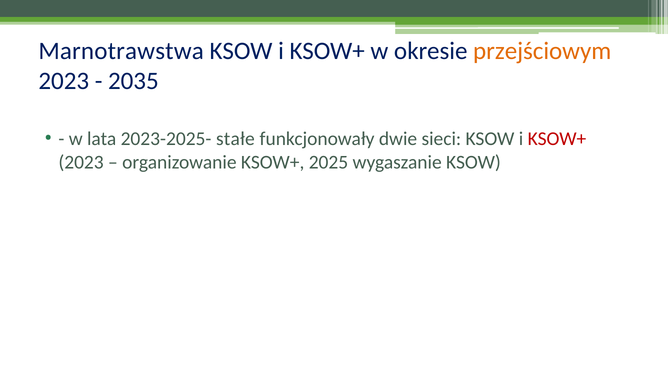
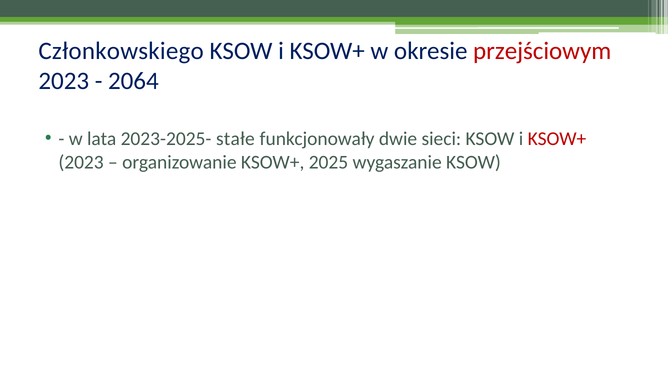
Marnotrawstwa: Marnotrawstwa -> Członkowskiego
przejściowym colour: orange -> red
2035: 2035 -> 2064
